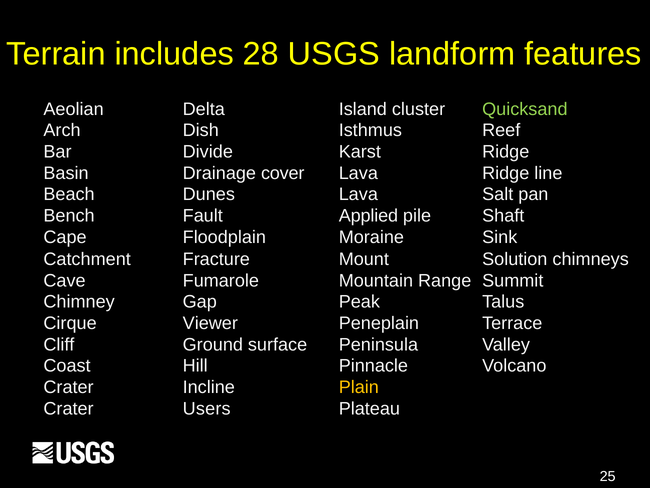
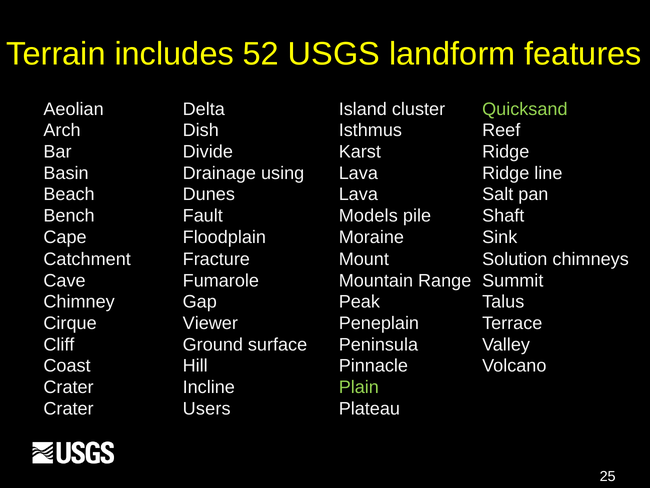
28: 28 -> 52
cover: cover -> using
Applied: Applied -> Models
Plain colour: yellow -> light green
